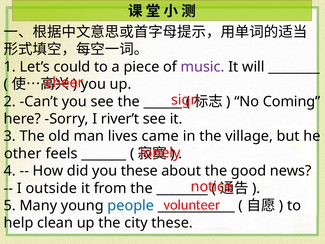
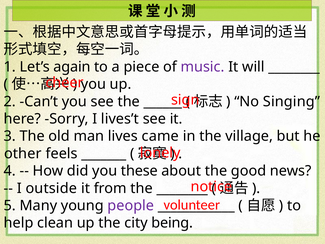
could: could -> again
Coming: Coming -> Singing
river’t: river’t -> lives’t
people colour: blue -> purple
city these: these -> being
